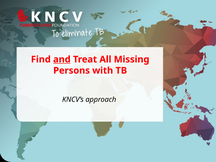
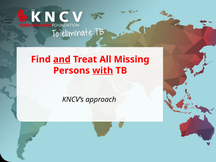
with underline: none -> present
